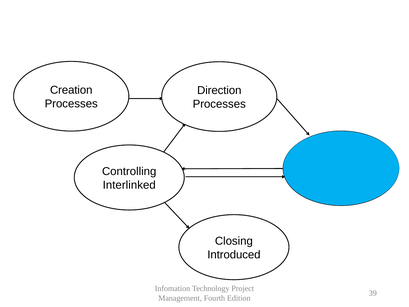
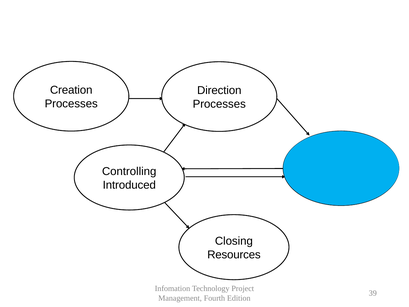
Interlinked: Interlinked -> Introduced
Introduced: Introduced -> Resources
